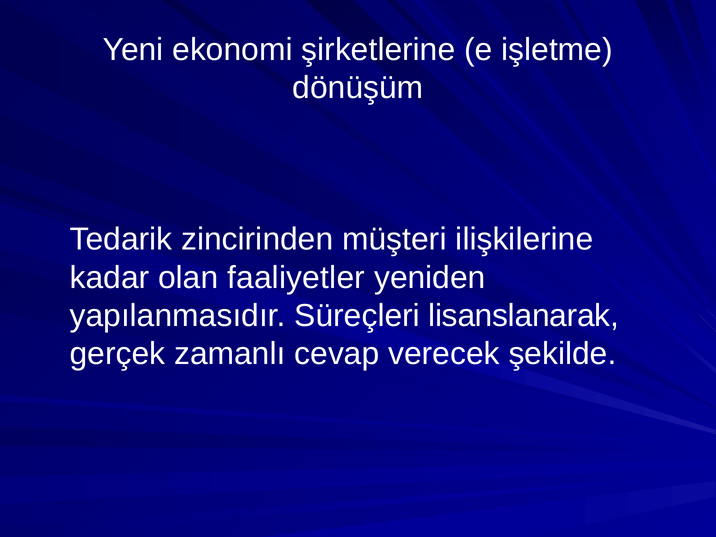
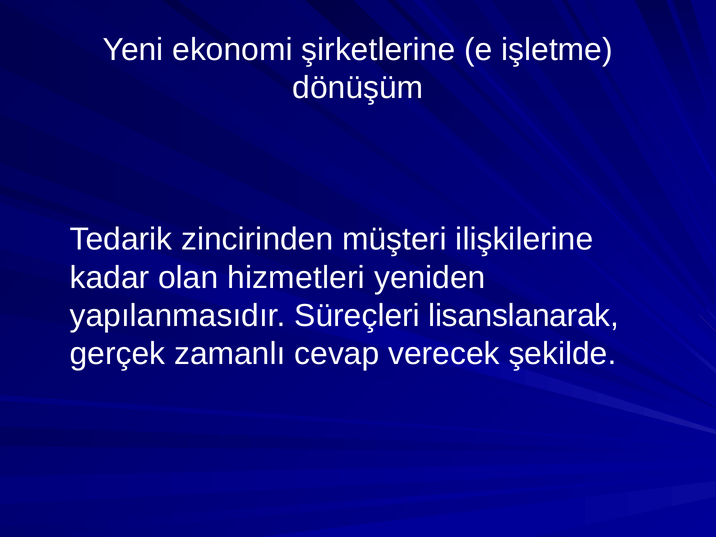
faaliyetler: faaliyetler -> hizmetleri
